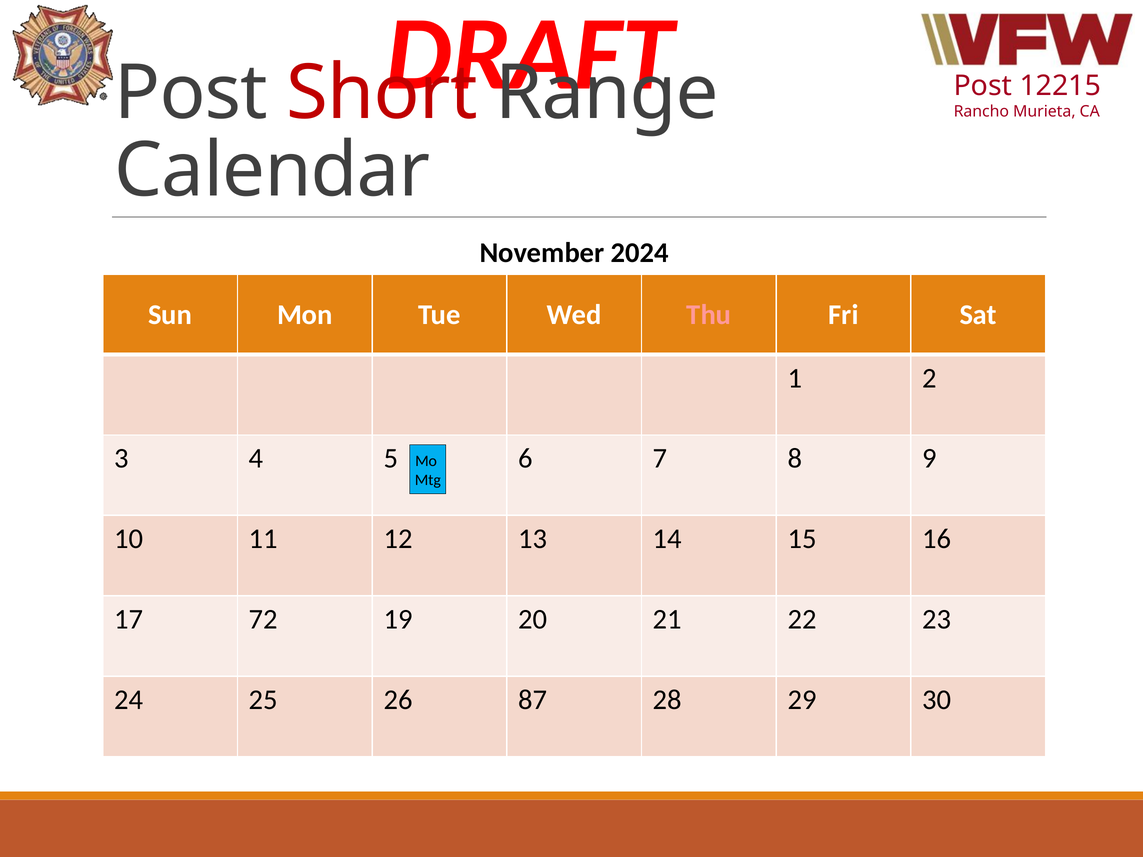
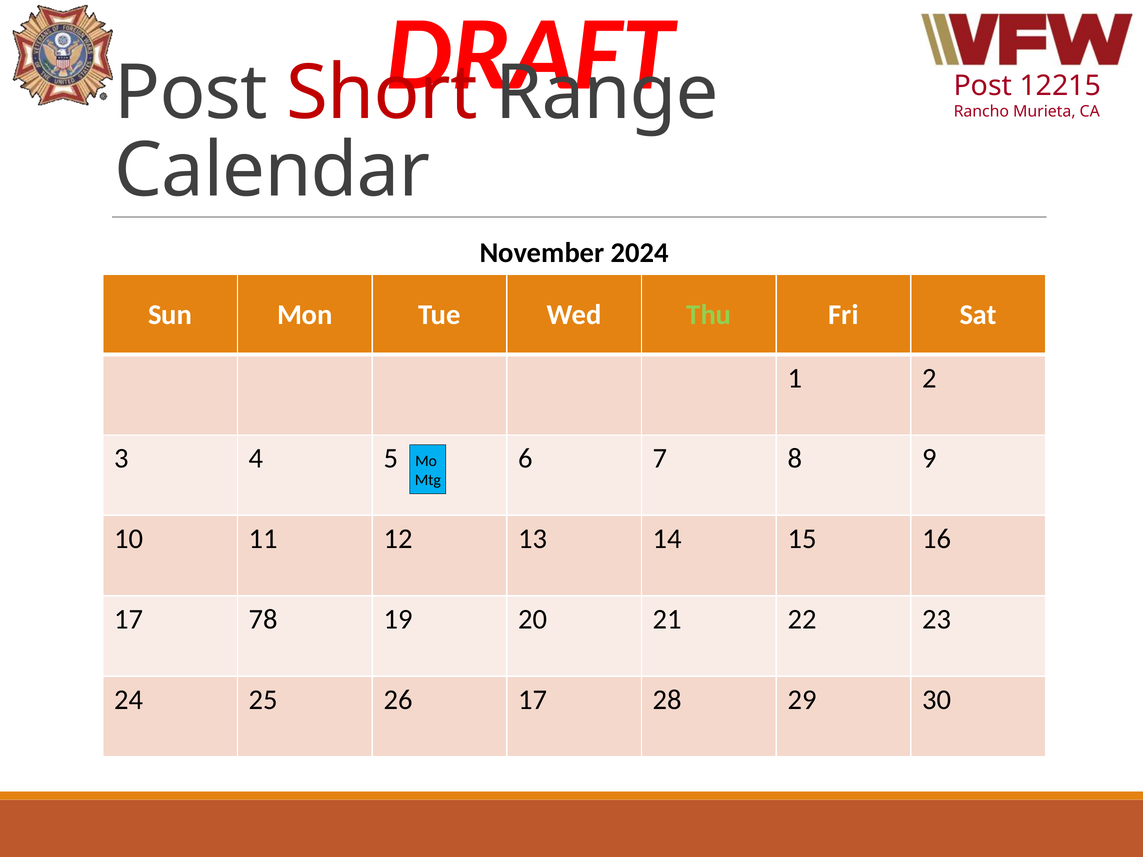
Thu colour: pink -> light green
72: 72 -> 78
26 87: 87 -> 17
